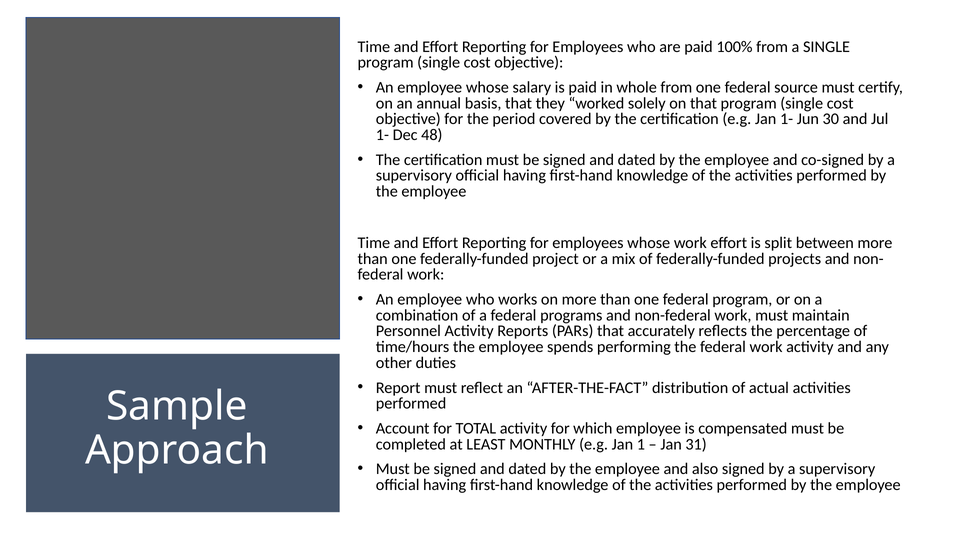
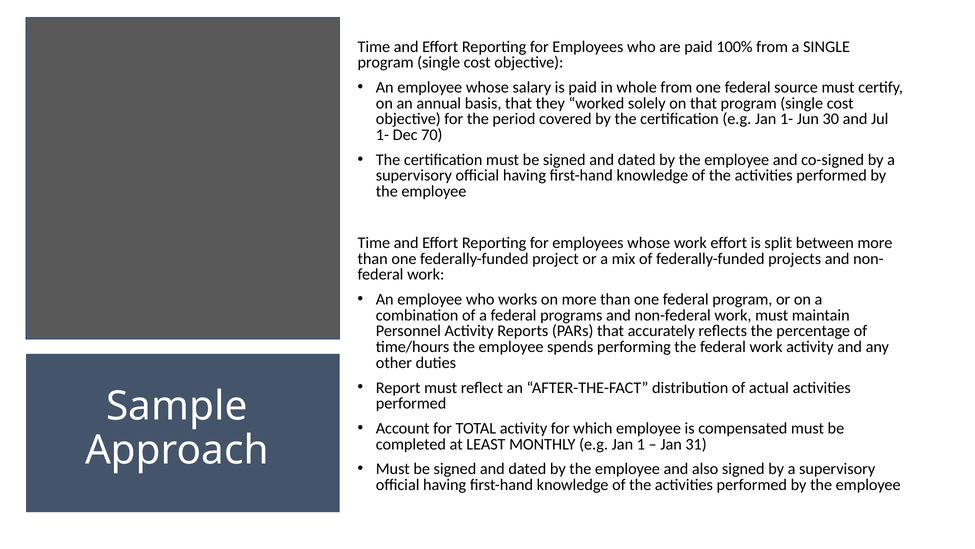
48: 48 -> 70
